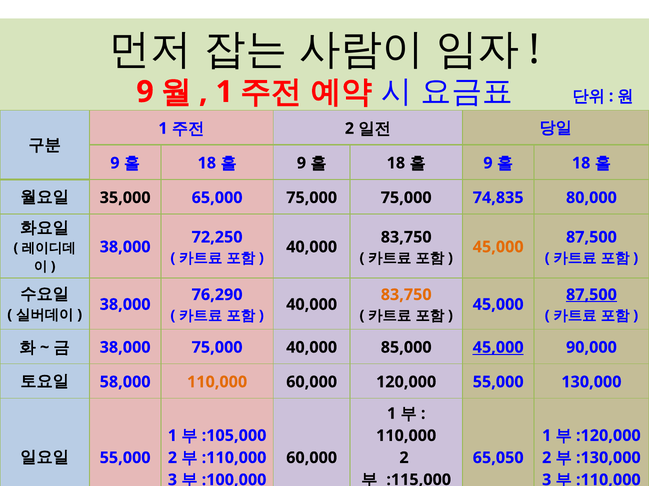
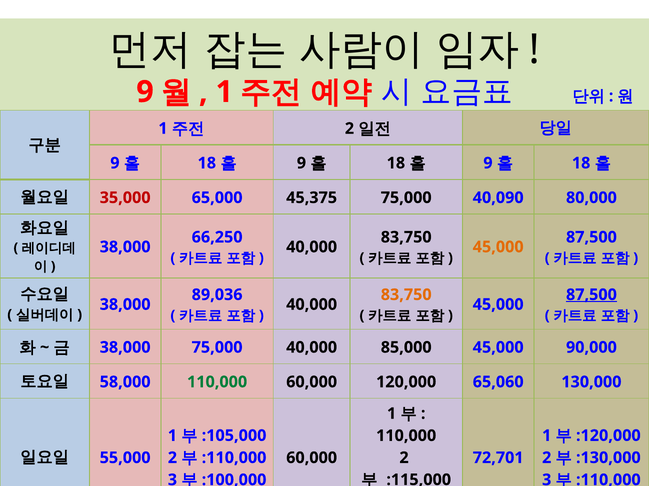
35,000 colour: black -> red
65,000 75,000: 75,000 -> 45,375
74,835: 74,835 -> 40,090
72,250: 72,250 -> 66,250
76,290: 76,290 -> 89,036
45,000 at (498, 348) underline: present -> none
110,000 at (217, 383) colour: orange -> green
120,000 55,000: 55,000 -> 65,060
65,050: 65,050 -> 72,701
